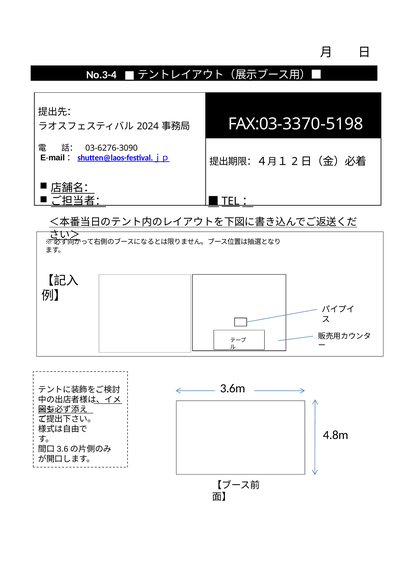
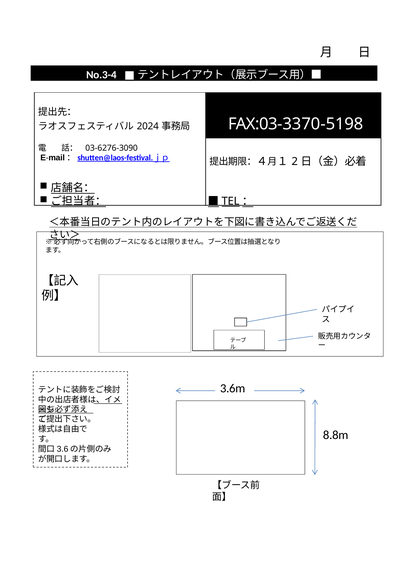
4.8m: 4.8m -> 8.8m
